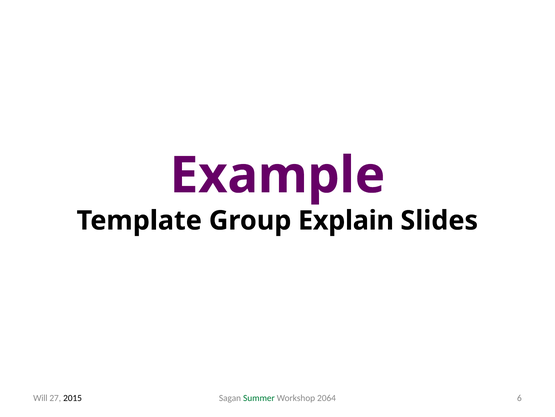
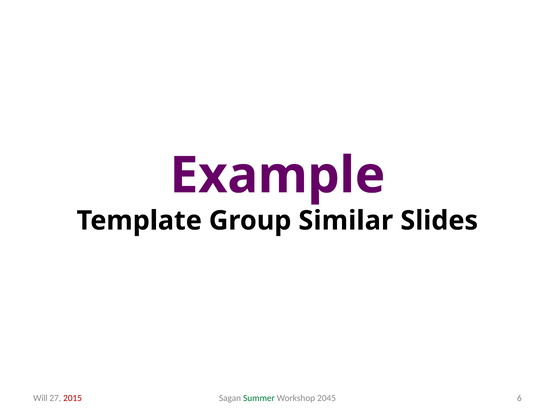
Explain: Explain -> Similar
2064: 2064 -> 2045
2015 colour: black -> red
